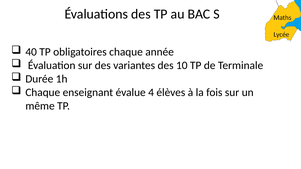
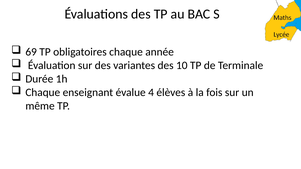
40: 40 -> 69
